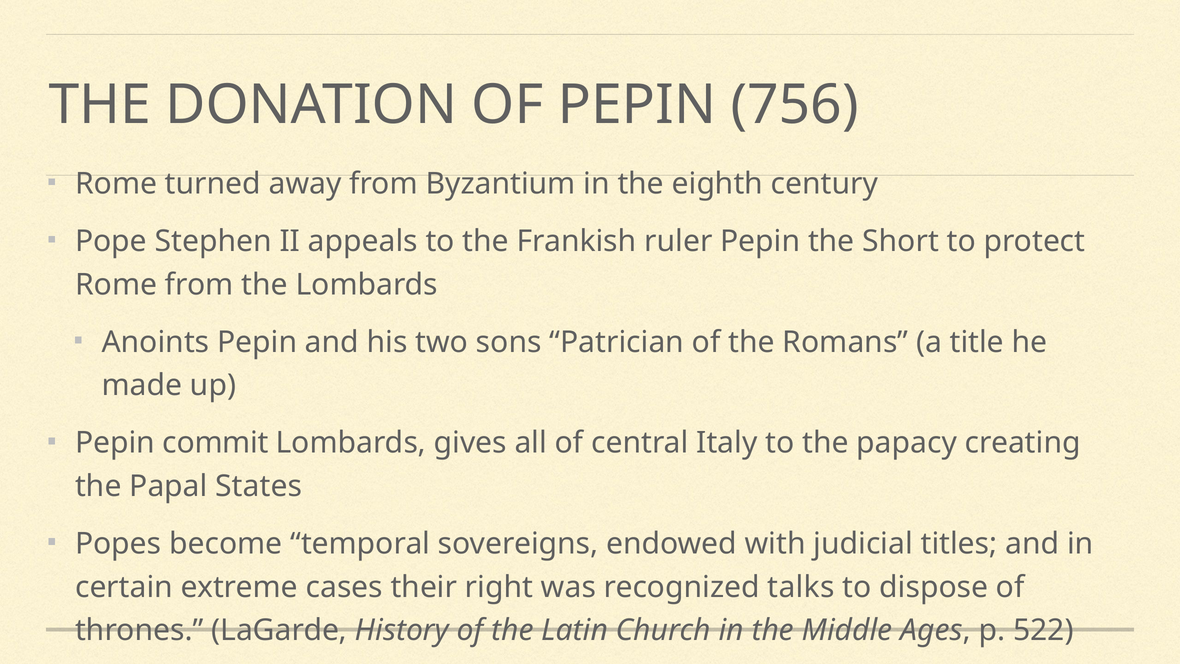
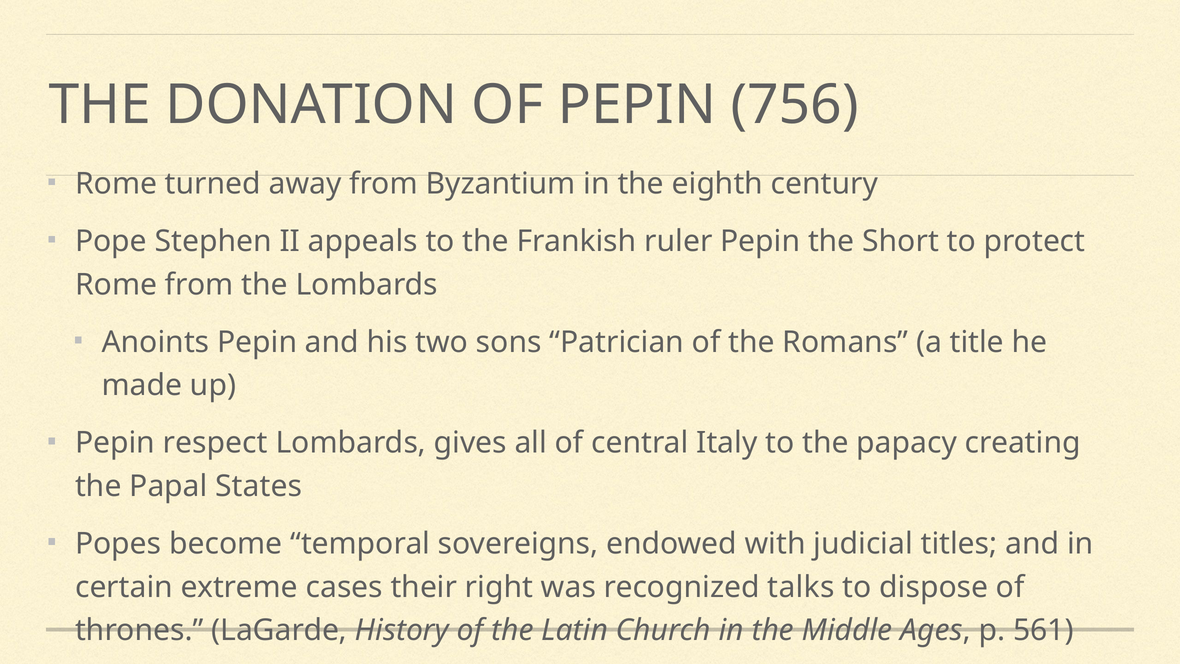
commit: commit -> respect
522: 522 -> 561
